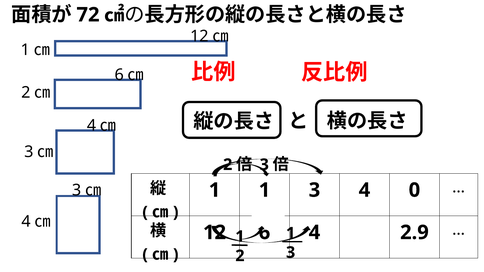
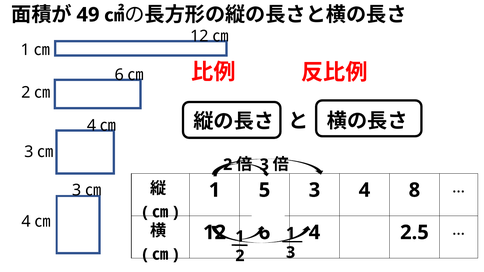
72: 72 -> 49
1 1: 1 -> 5
0: 0 -> 8
2.9: 2.9 -> 2.5
